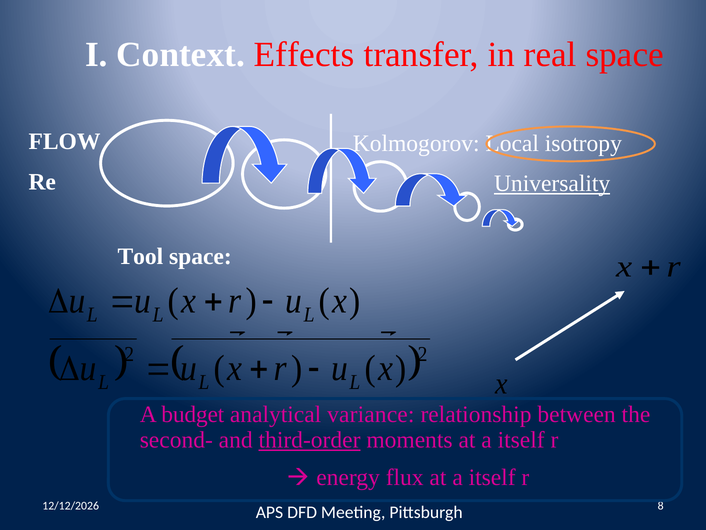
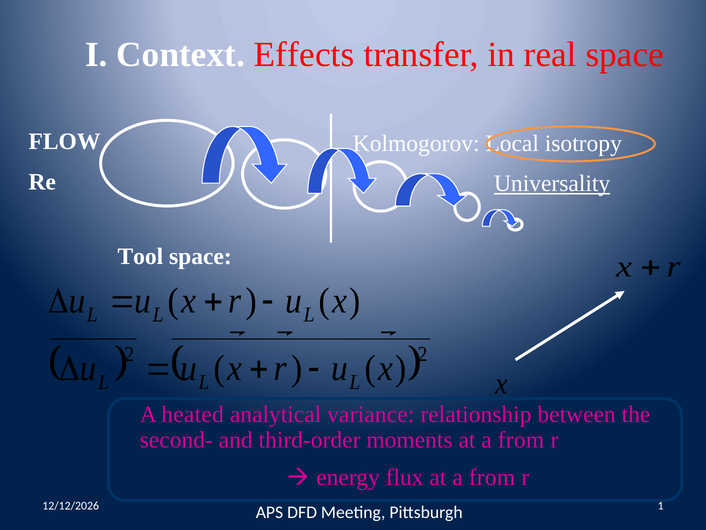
budget: budget -> heated
third-order underline: present -> none
moments at a itself: itself -> from
flux at a itself: itself -> from
8: 8 -> 1
